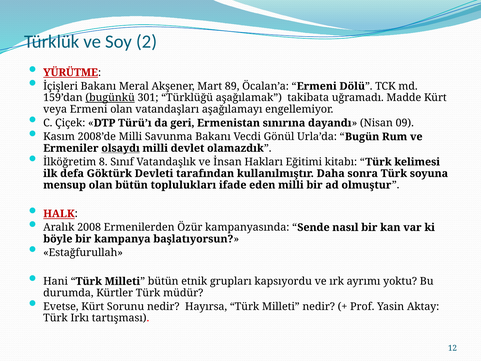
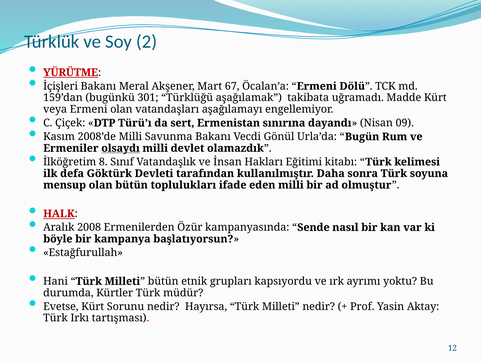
89: 89 -> 67
bugünkü underline: present -> none
geri: geri -> sert
